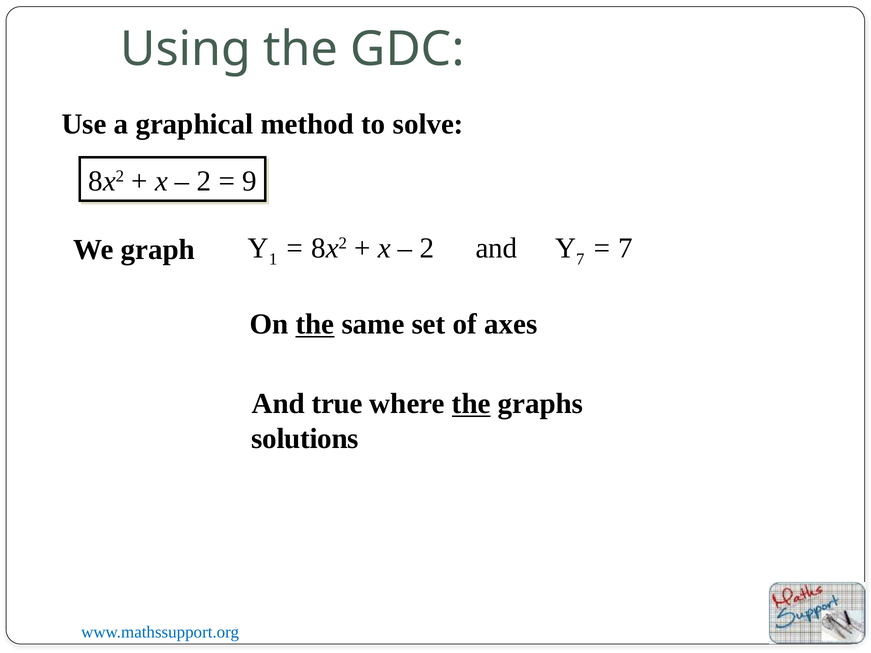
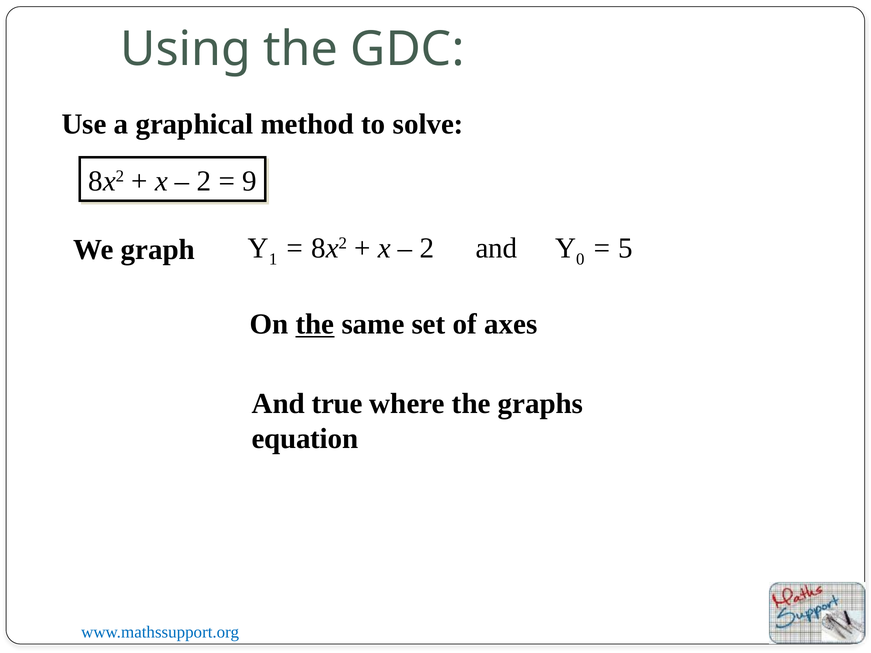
7 at (580, 259): 7 -> 0
7 at (626, 248): 7 -> 5
the at (471, 404) underline: present -> none
solutions: solutions -> equation
